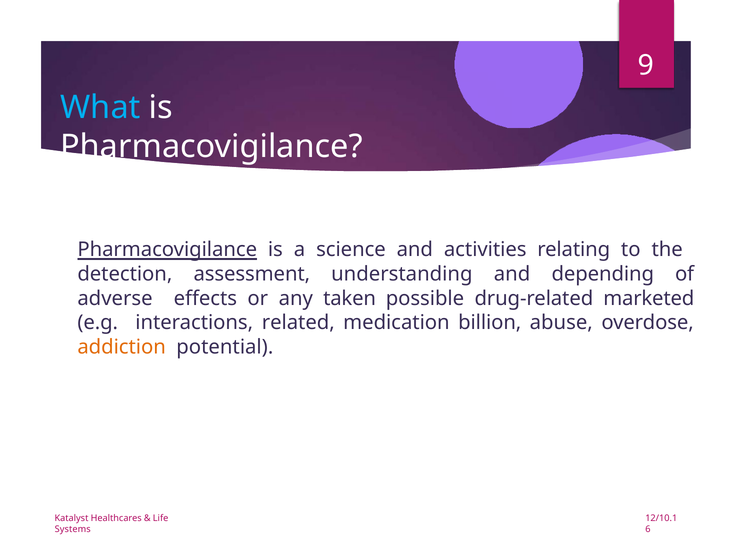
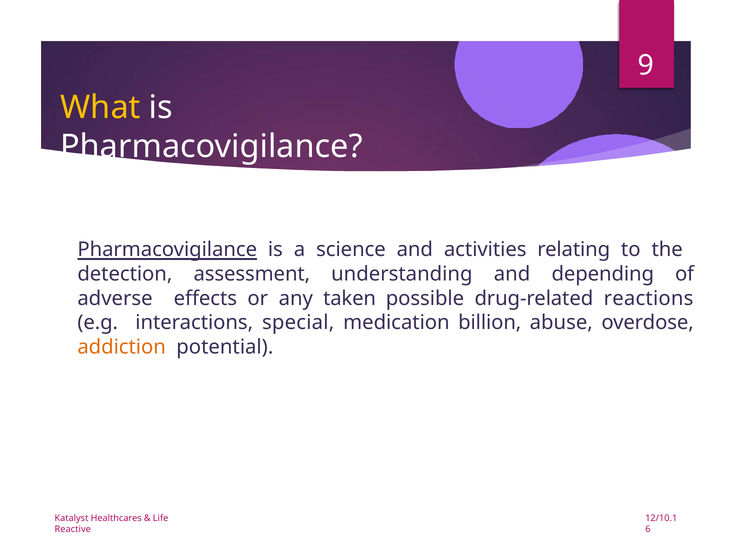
What colour: light blue -> yellow
marketed: marketed -> reactions
related: related -> special
Systems: Systems -> Reactive
